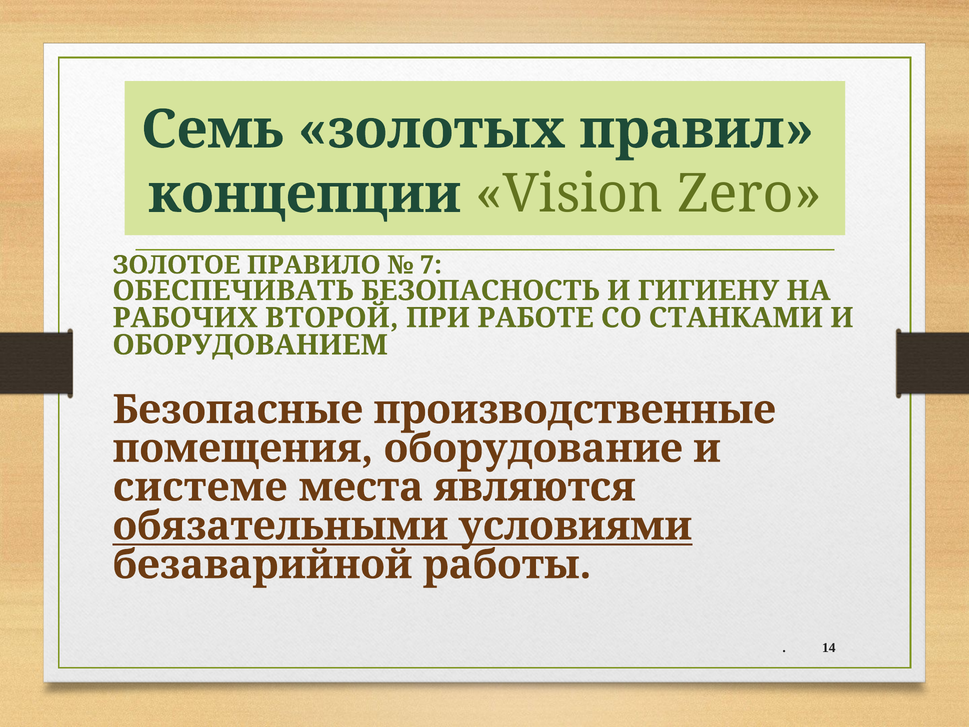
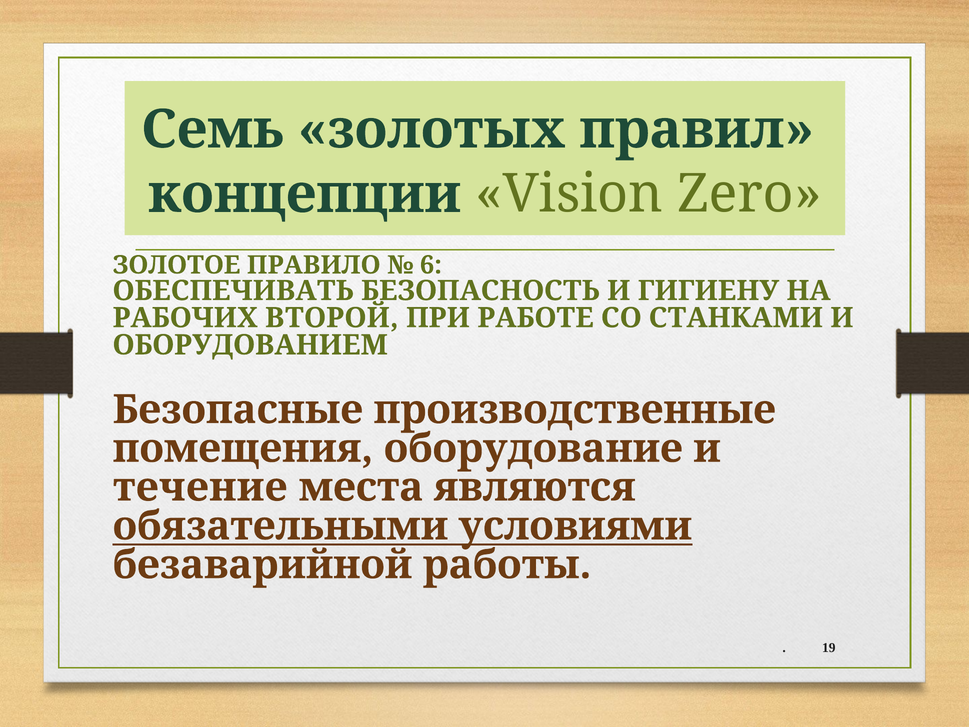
7: 7 -> 6
системе: системе -> течение
14: 14 -> 19
